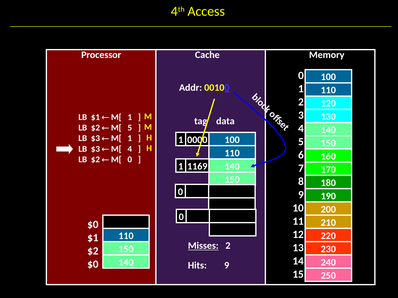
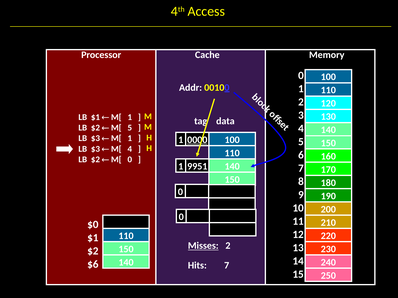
0000 underline: none -> present
1169: 1169 -> 9951
$0 at (93, 265): $0 -> $6
Hits 9: 9 -> 7
